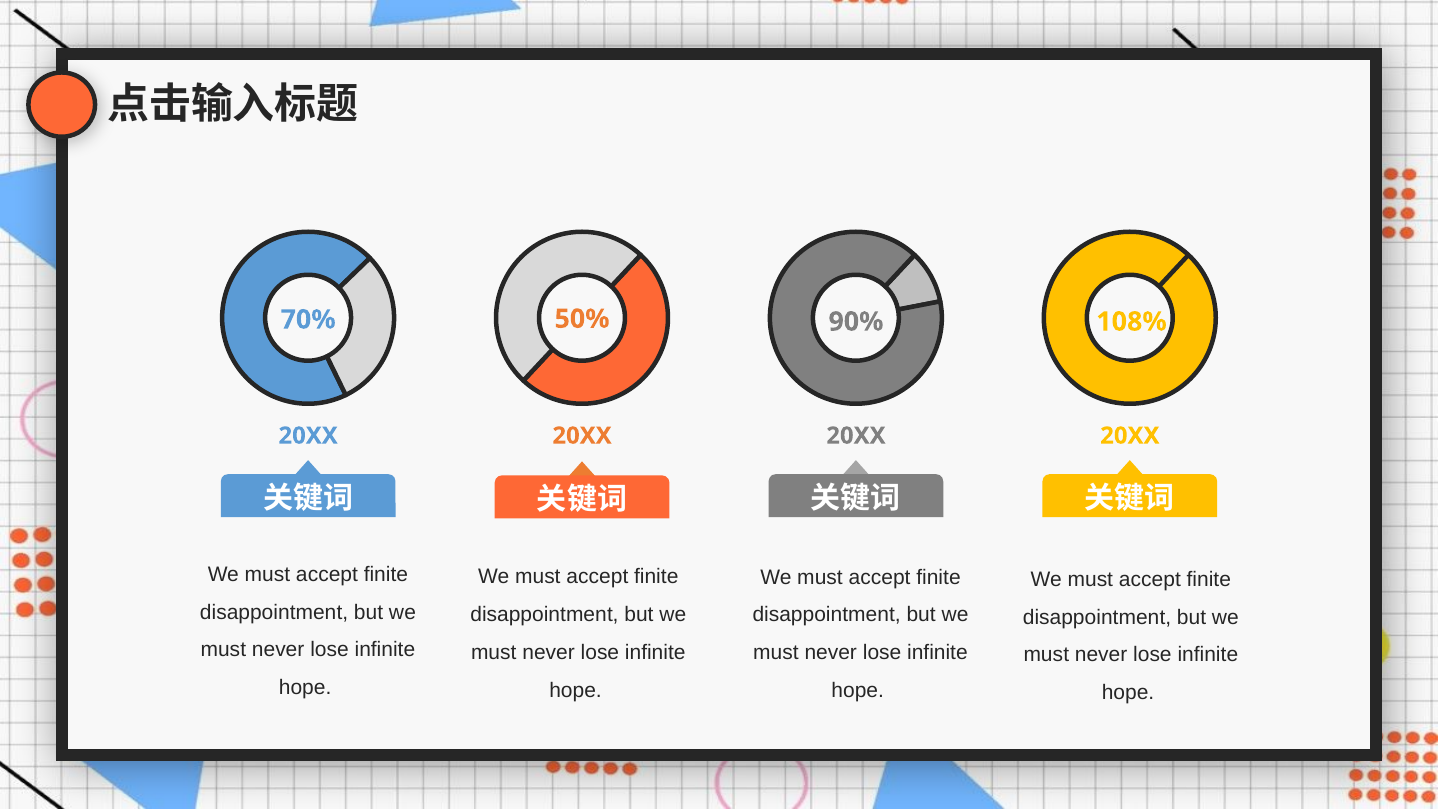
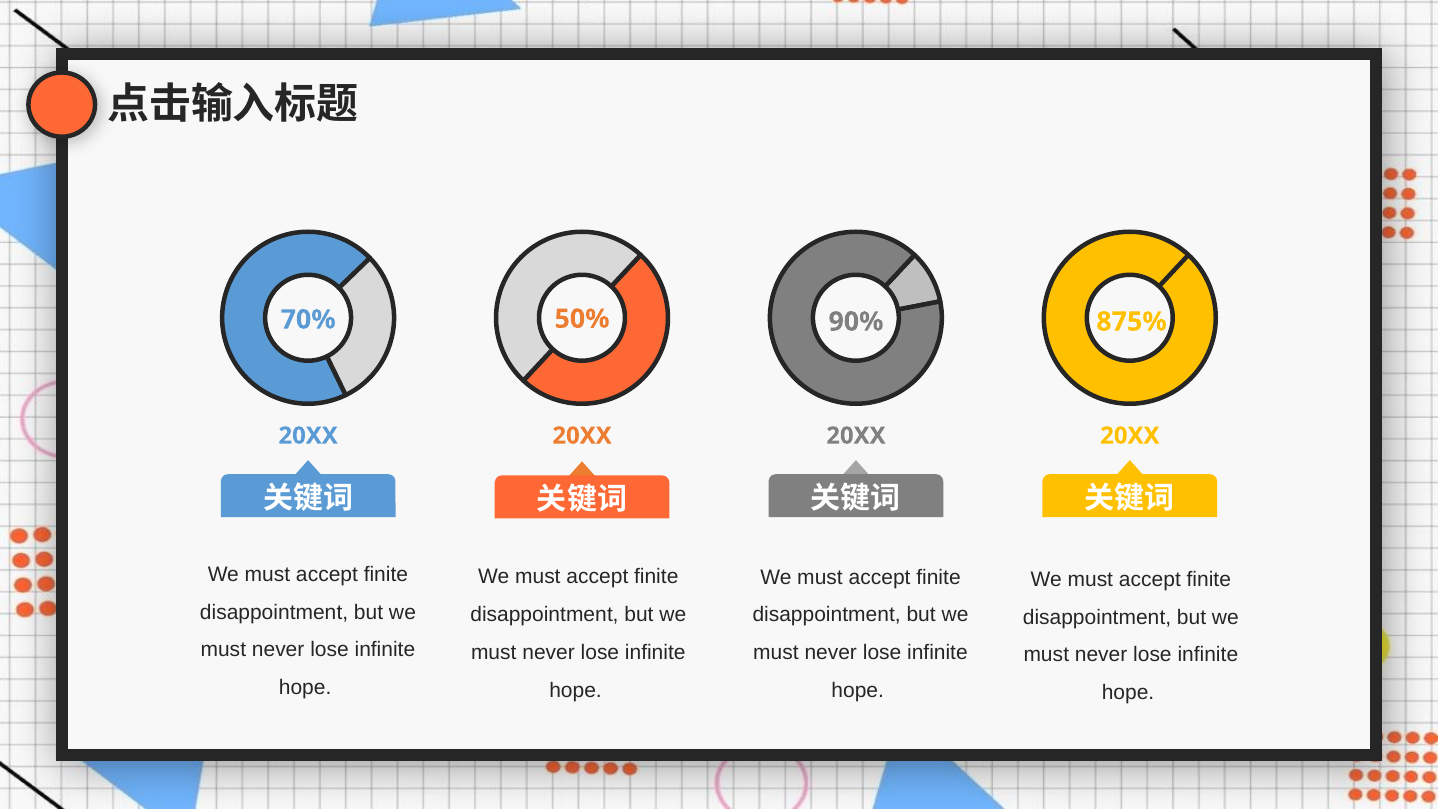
108%: 108% -> 875%
